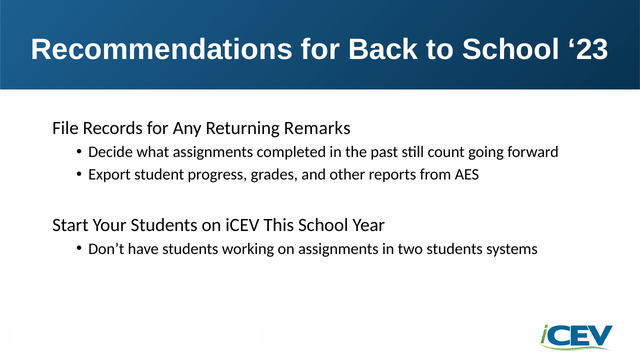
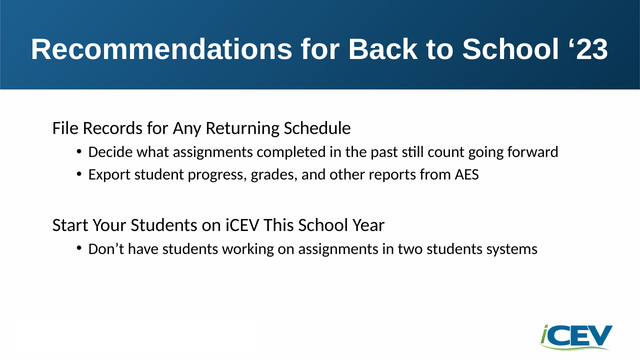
Remarks: Remarks -> Schedule
